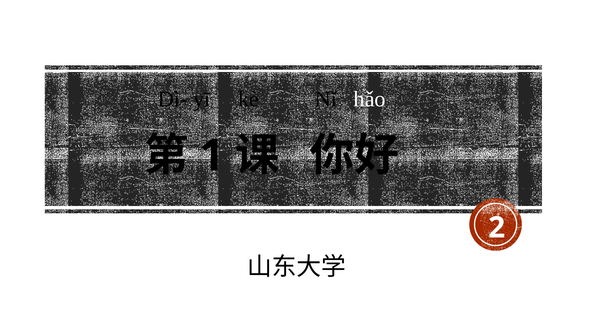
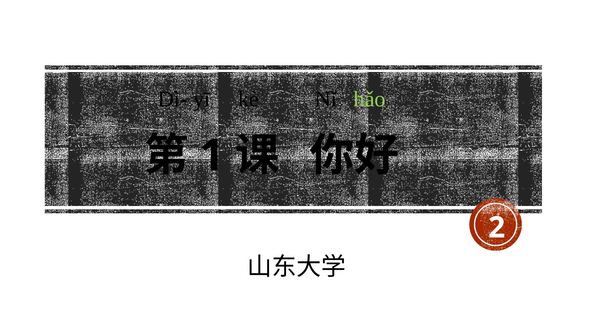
hǎo colour: white -> light green
